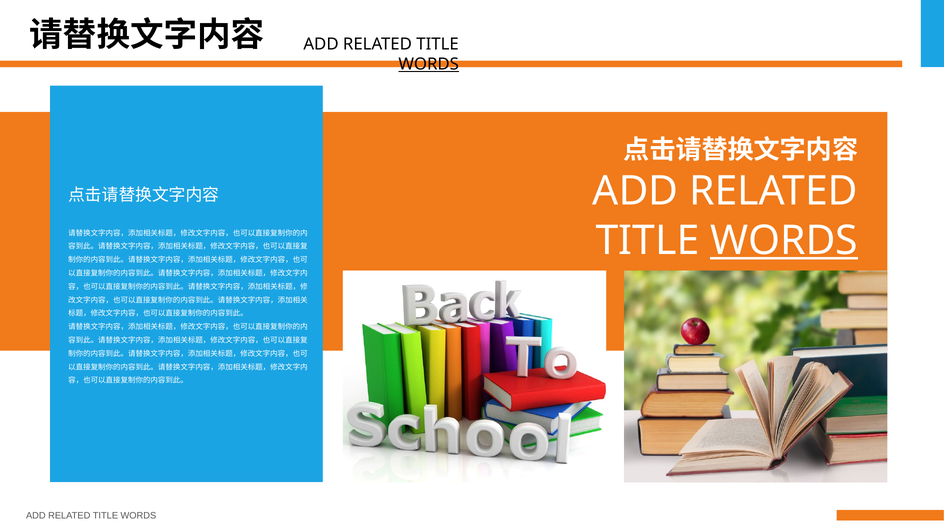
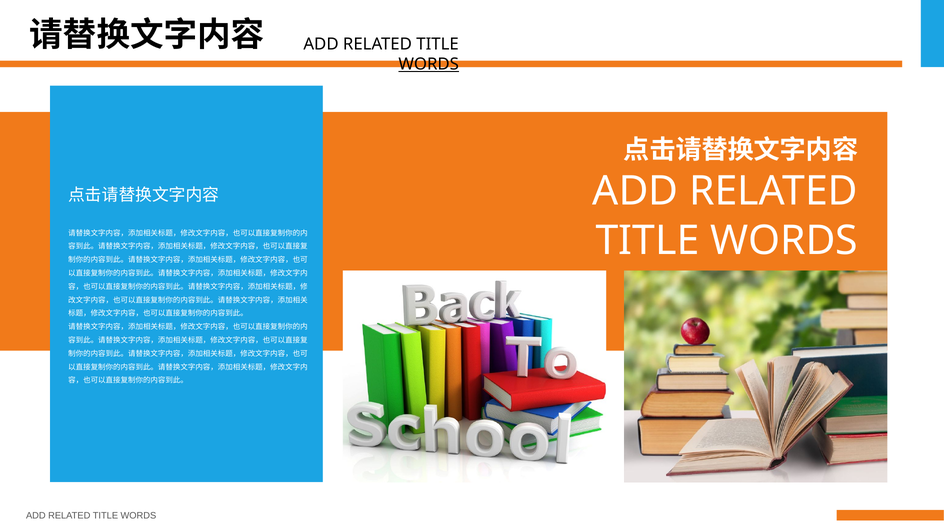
WORDS at (784, 241) underline: present -> none
